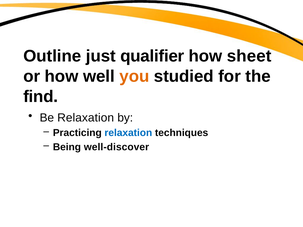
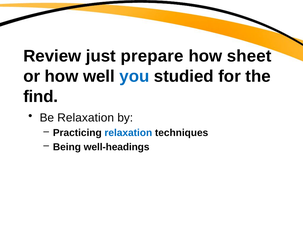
Outline: Outline -> Review
qualifier: qualifier -> prepare
you colour: orange -> blue
well-discover: well-discover -> well-headings
